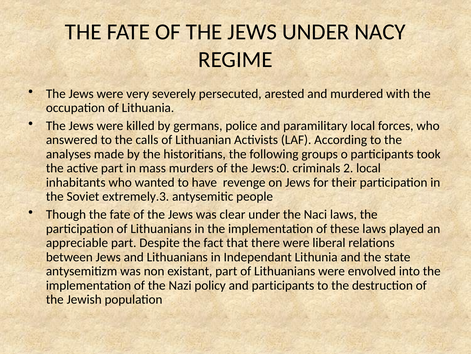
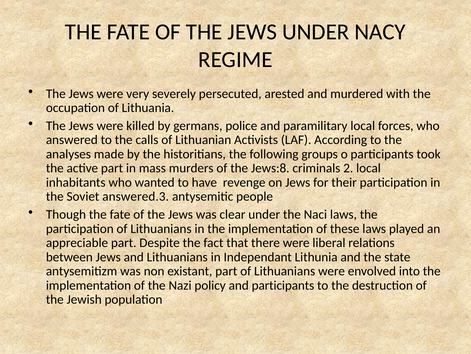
Jews:0: Jews:0 -> Jews:8
extremely.3: extremely.3 -> answered.3
